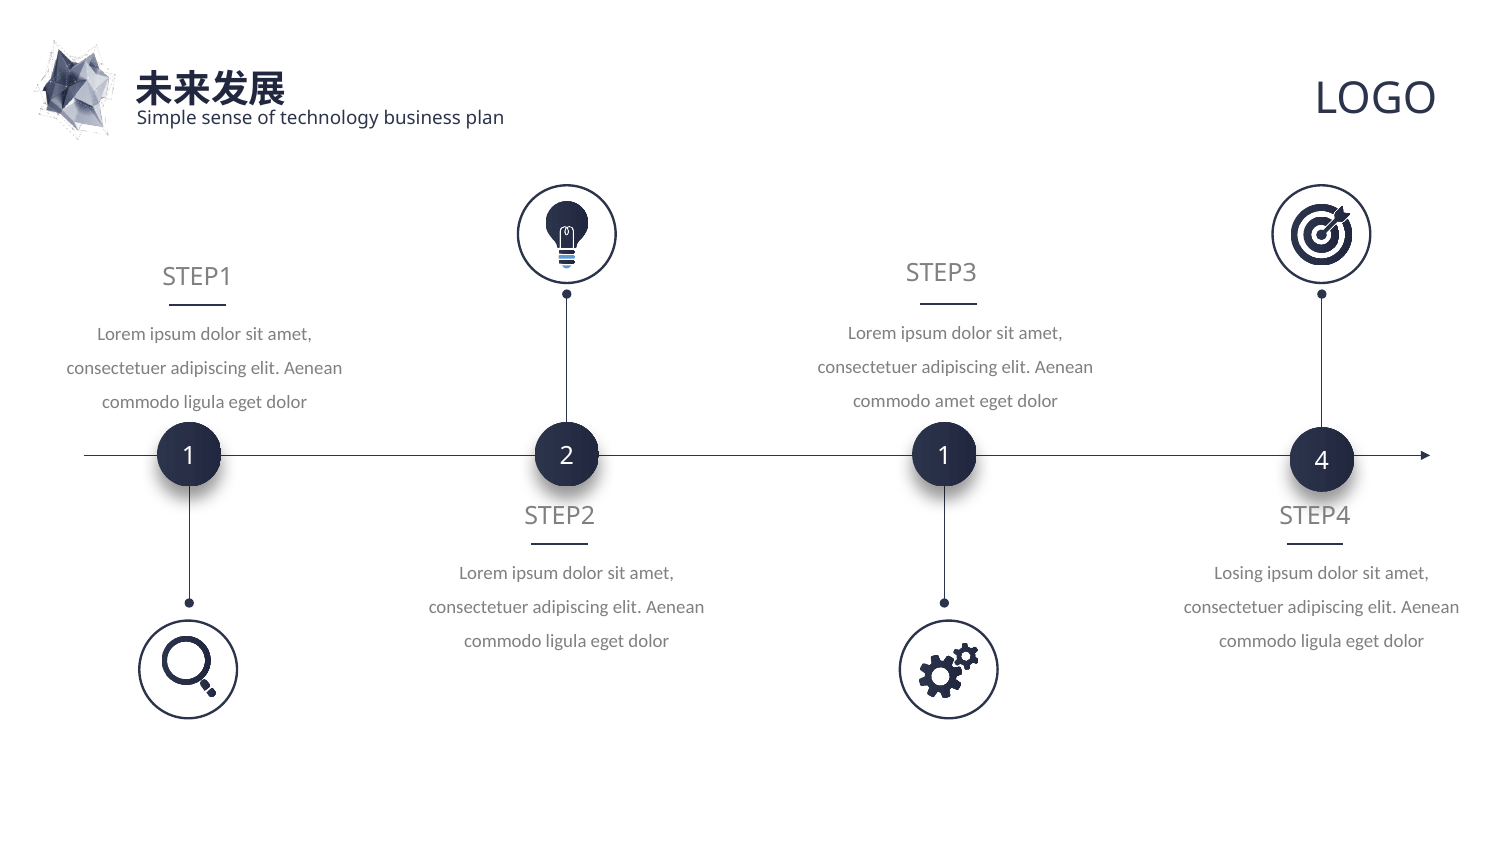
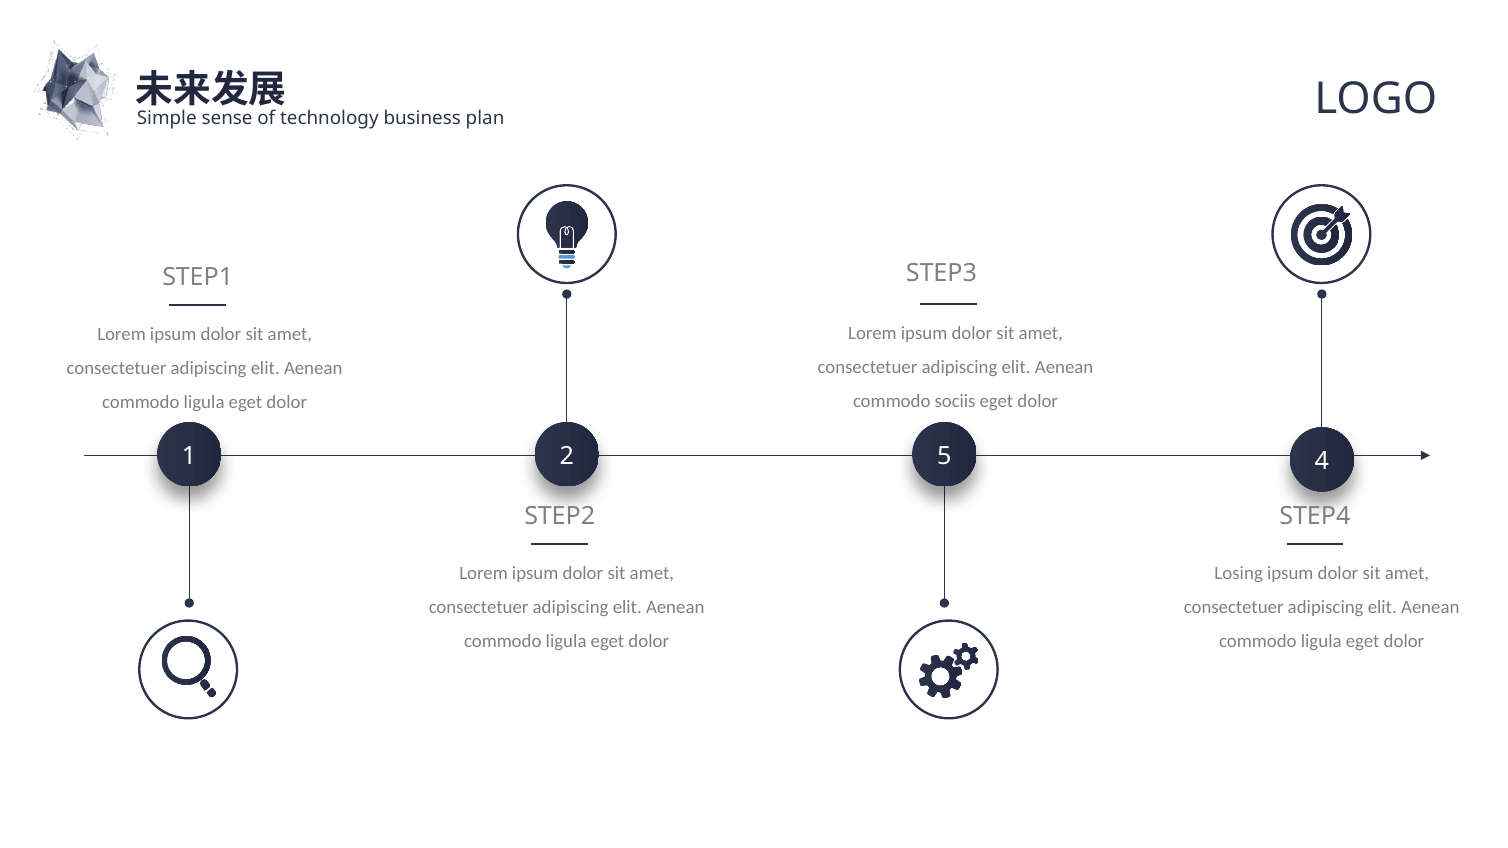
commodo amet: amet -> sociis
2 1: 1 -> 5
